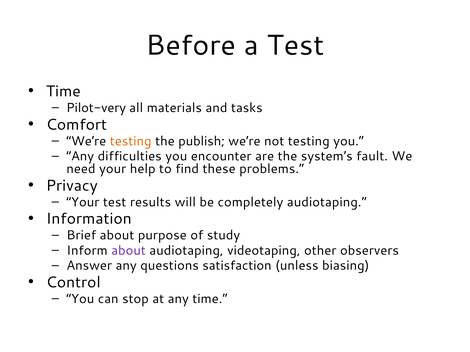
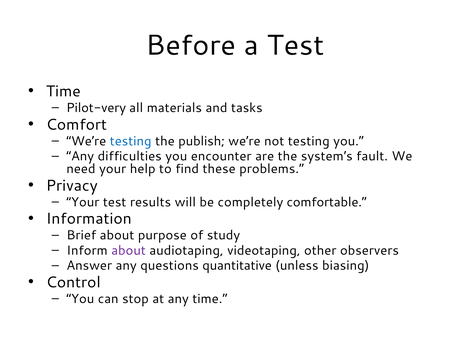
testing at (131, 141) colour: orange -> blue
completely audiotaping: audiotaping -> comfortable
satisfaction: satisfaction -> quantitative
